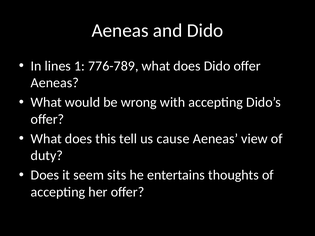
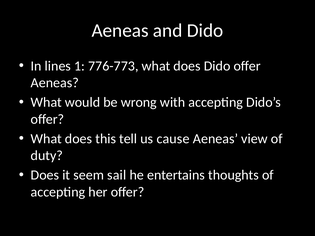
776-789: 776-789 -> 776-773
sits: sits -> sail
